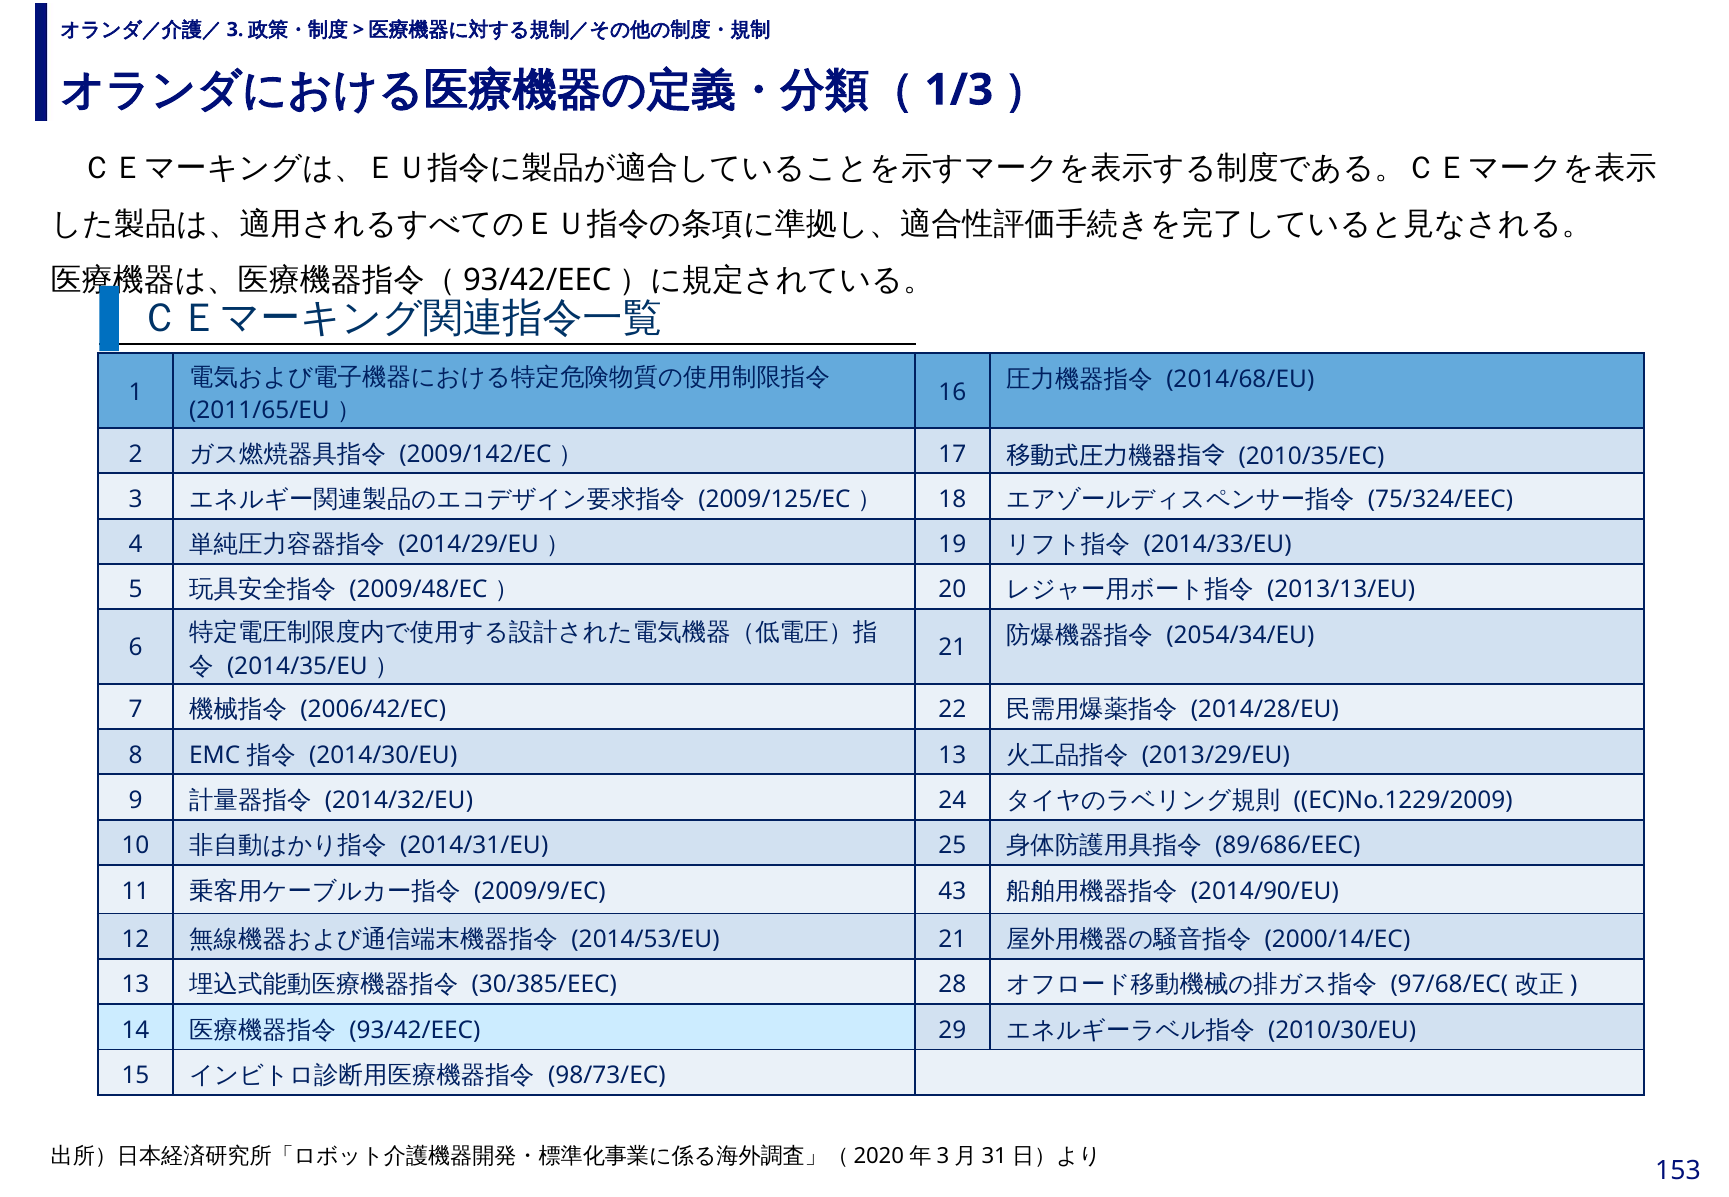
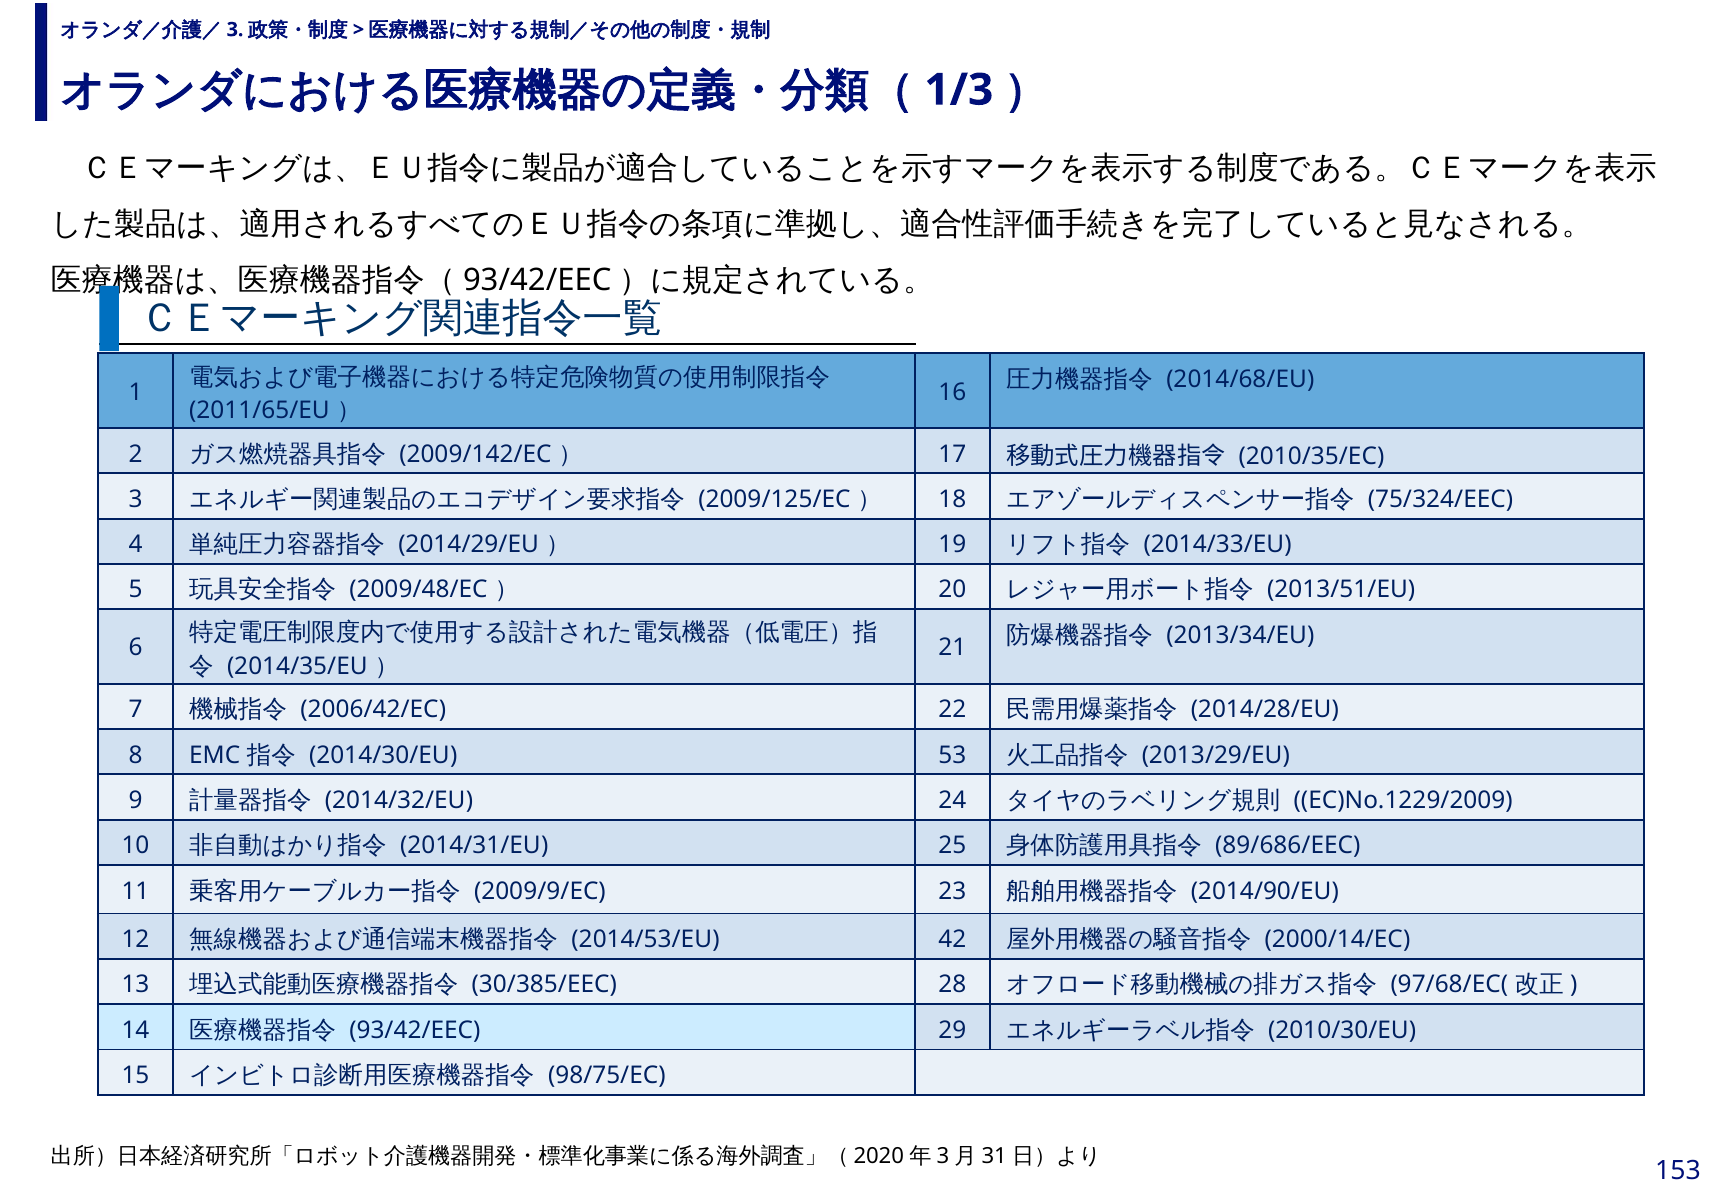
2013/13/EU: 2013/13/EU -> 2013/51/EU
2054/34/EU: 2054/34/EU -> 2013/34/EU
2014/30/EU 13: 13 -> 53
43: 43 -> 23
2014/53/EU 21: 21 -> 42
98/73/EC: 98/73/EC -> 98/75/EC
